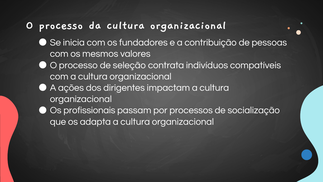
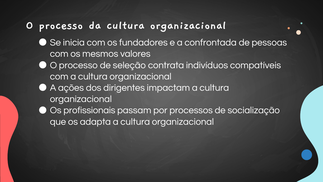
contribuição: contribuição -> confrontada
